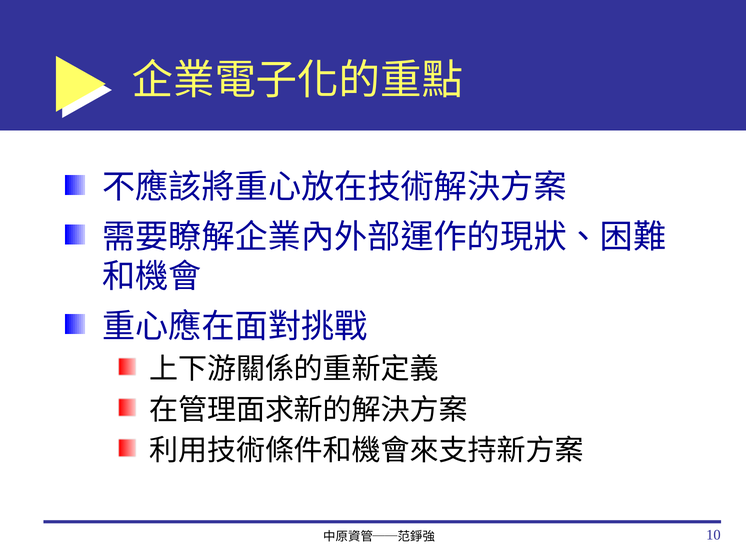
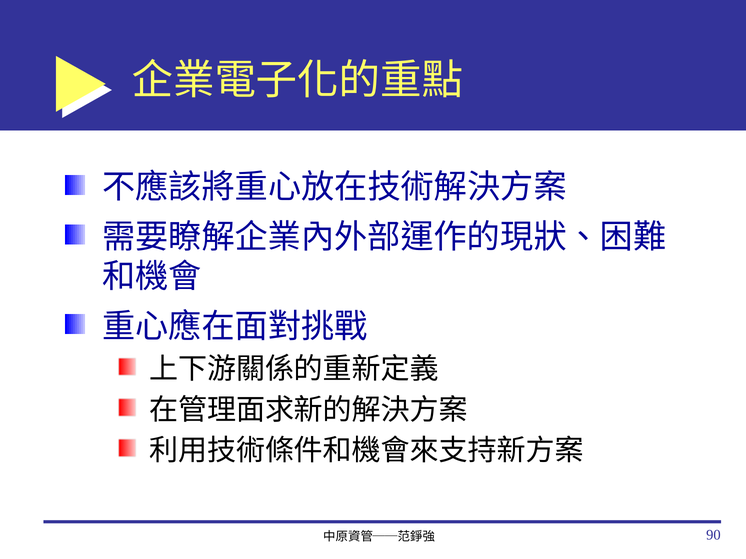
10: 10 -> 90
